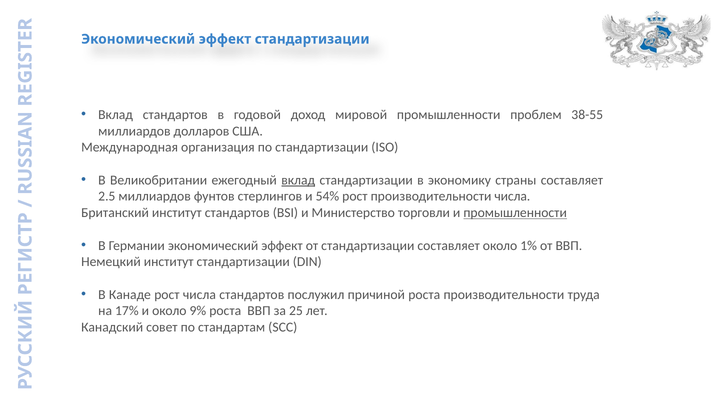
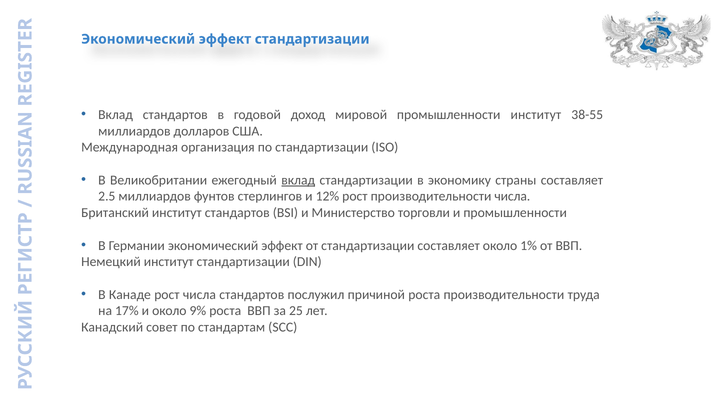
промышленности проблем: проблем -> институт
54%: 54% -> 12%
промышленности at (515, 213) underline: present -> none
